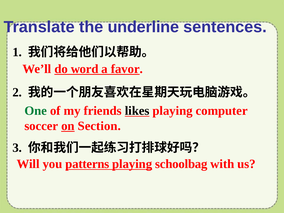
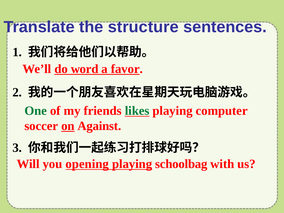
underline: underline -> structure
likes colour: black -> green
Section: Section -> Against
patterns: patterns -> opening
